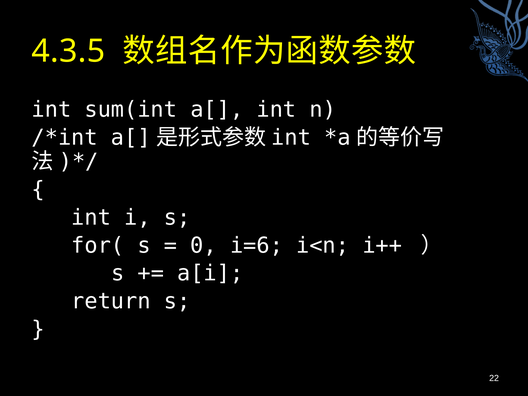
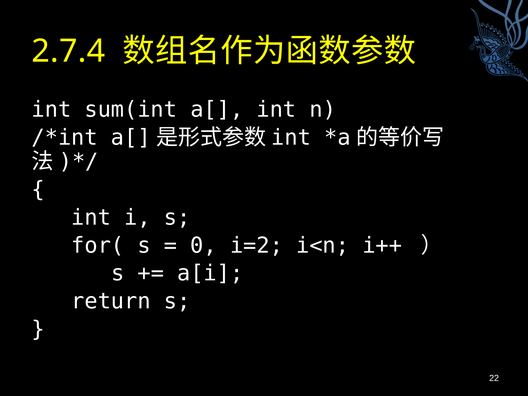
4.3.5: 4.3.5 -> 2.7.4
i=6: i=6 -> i=2
